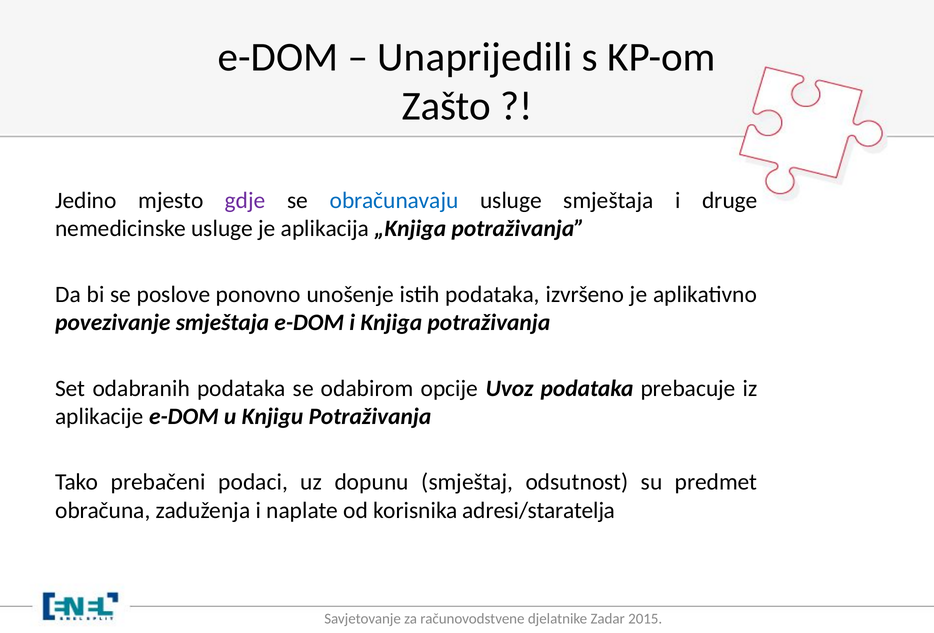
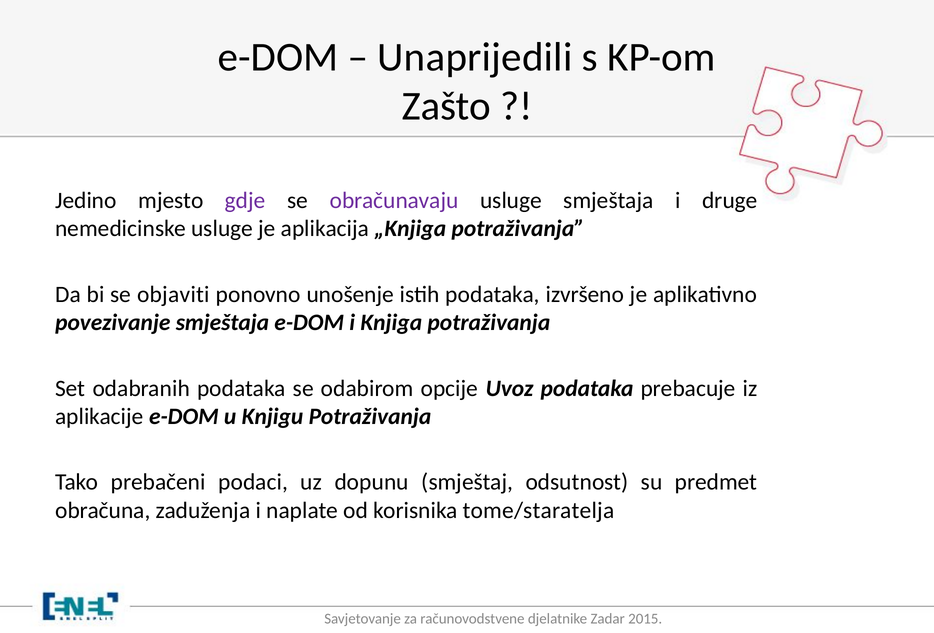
obračunavaju colour: blue -> purple
poslove: poslove -> objaviti
adresi/staratelja: adresi/staratelja -> tome/staratelja
